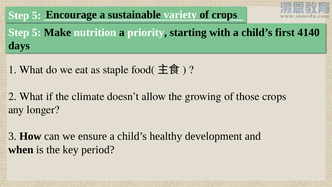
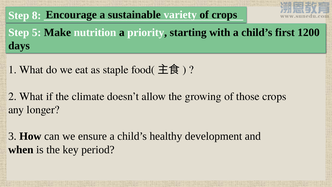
5 at (37, 15): 5 -> 8
4140: 4140 -> 1200
